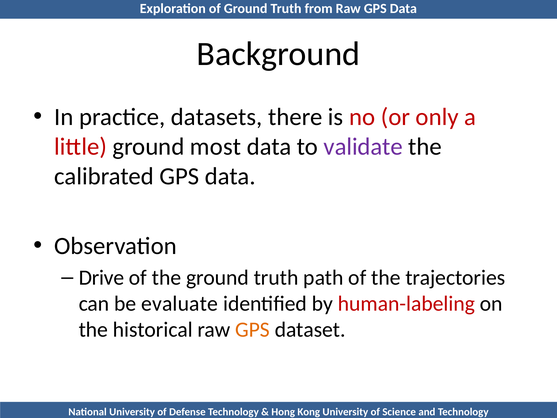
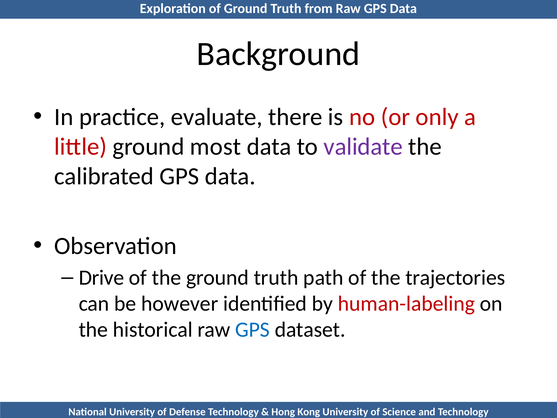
datasets: datasets -> evaluate
evaluate: evaluate -> however
GPS at (253, 330) colour: orange -> blue
